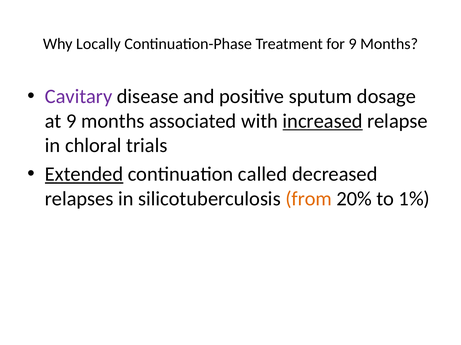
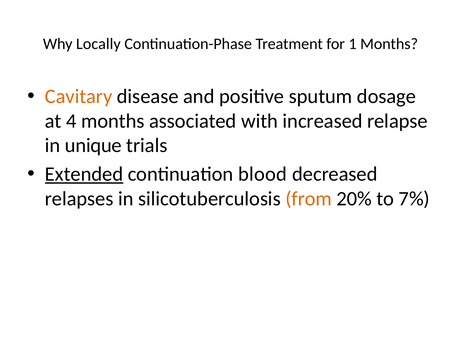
for 9: 9 -> 1
Cavitary colour: purple -> orange
at 9: 9 -> 4
increased underline: present -> none
chloral: chloral -> unique
called: called -> blood
1%: 1% -> 7%
